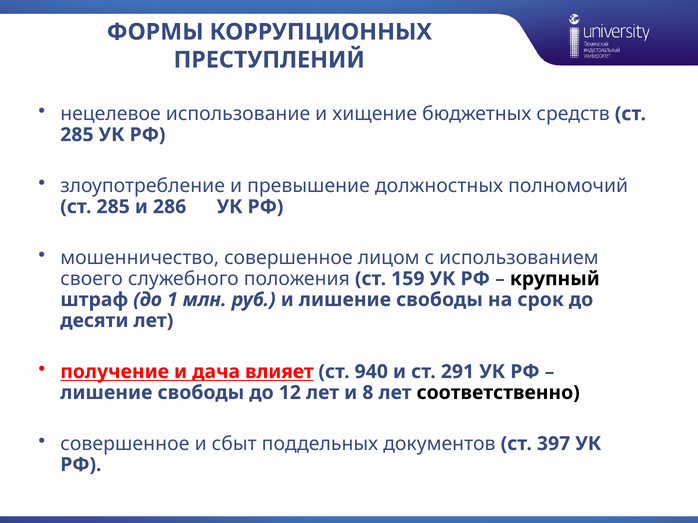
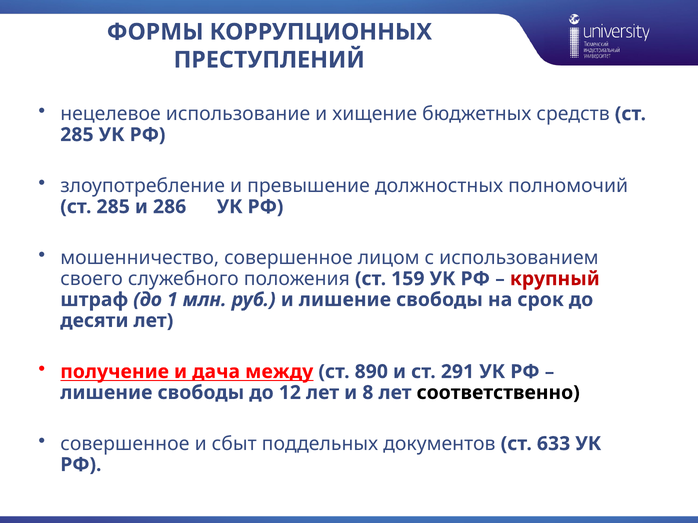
крупный colour: black -> red
влияет: влияет -> между
940: 940 -> 890
397: 397 -> 633
